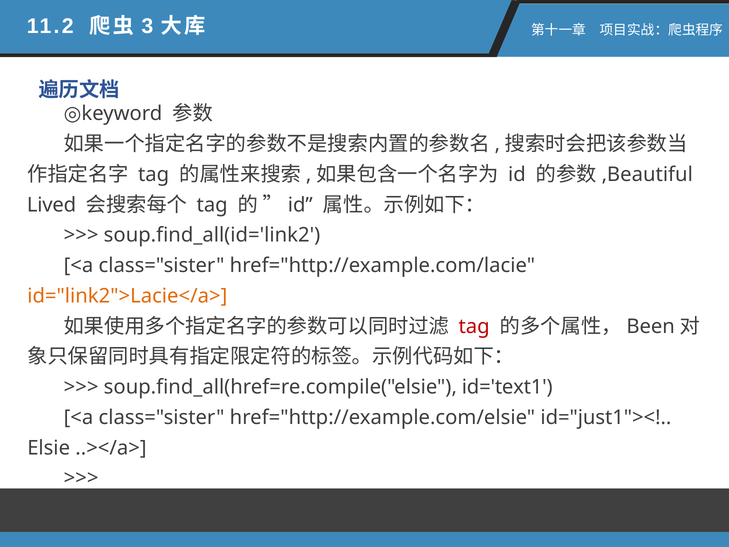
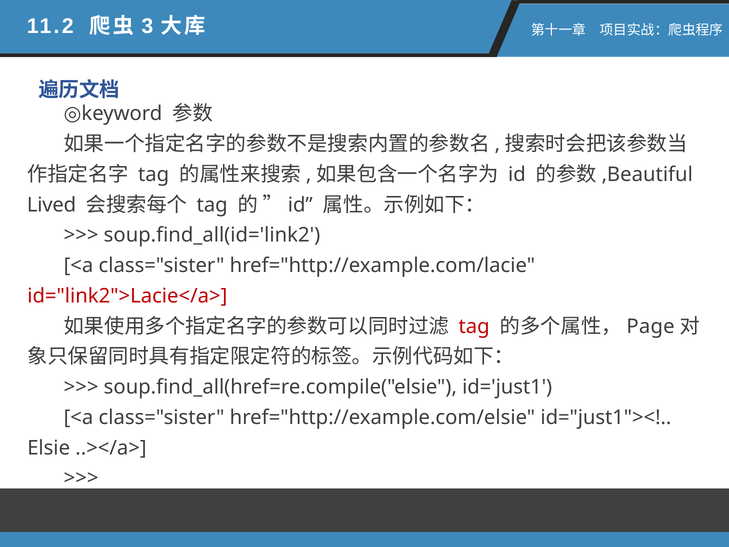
id="link2">Lacie</a> colour: orange -> red
Been: Been -> Page
id='text1: id='text1 -> id='just1
